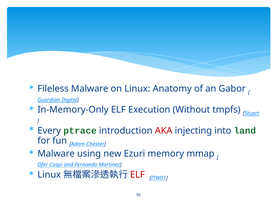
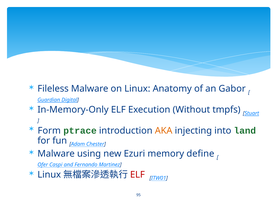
Every: Every -> Form
AKA colour: red -> orange
mmap: mmap -> define
